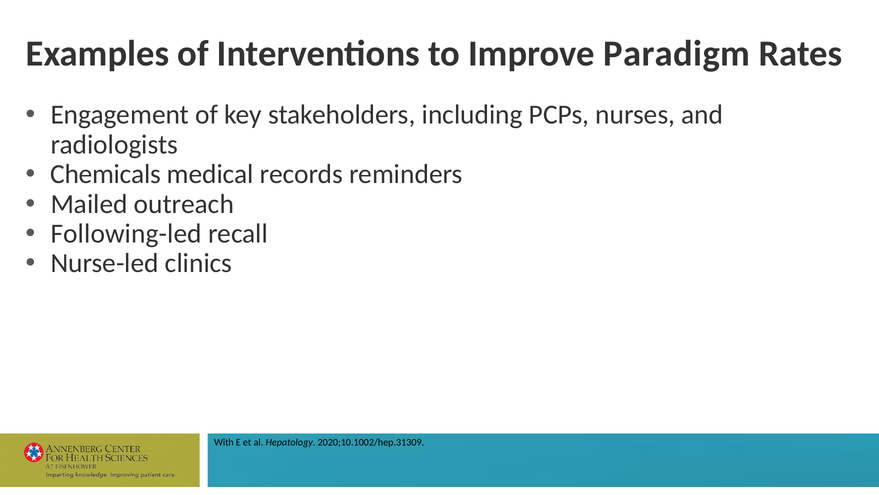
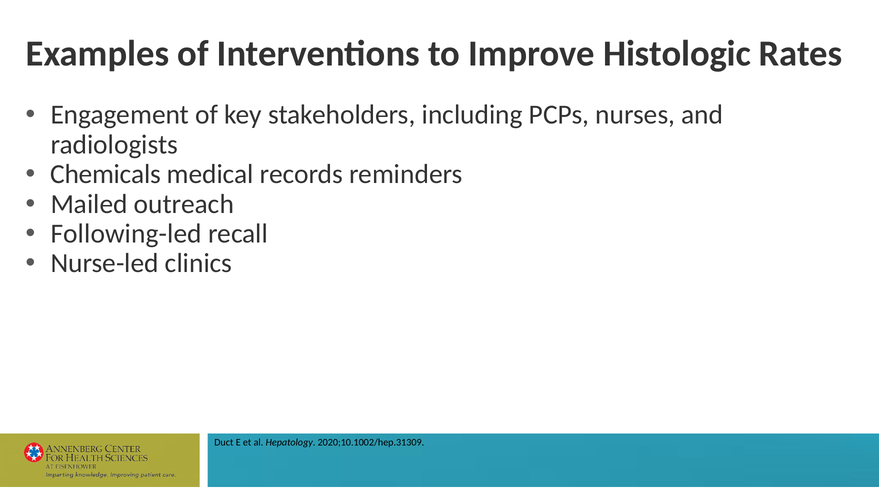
Paradigm: Paradigm -> Histologic
With: With -> Duct
